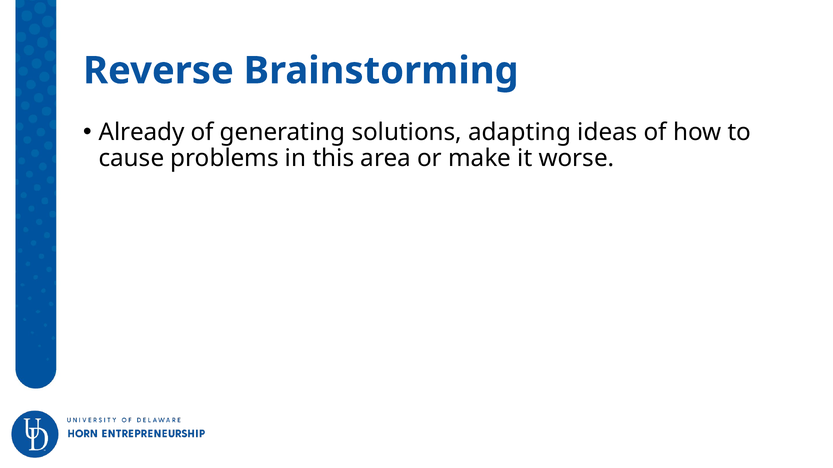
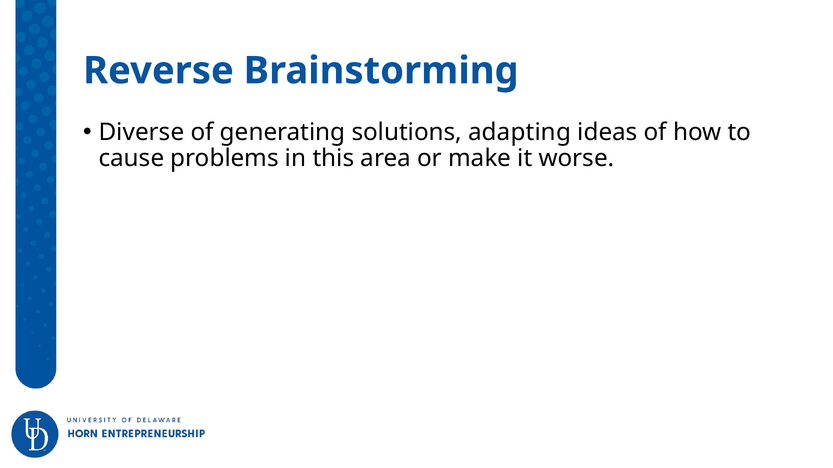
Already: Already -> Diverse
